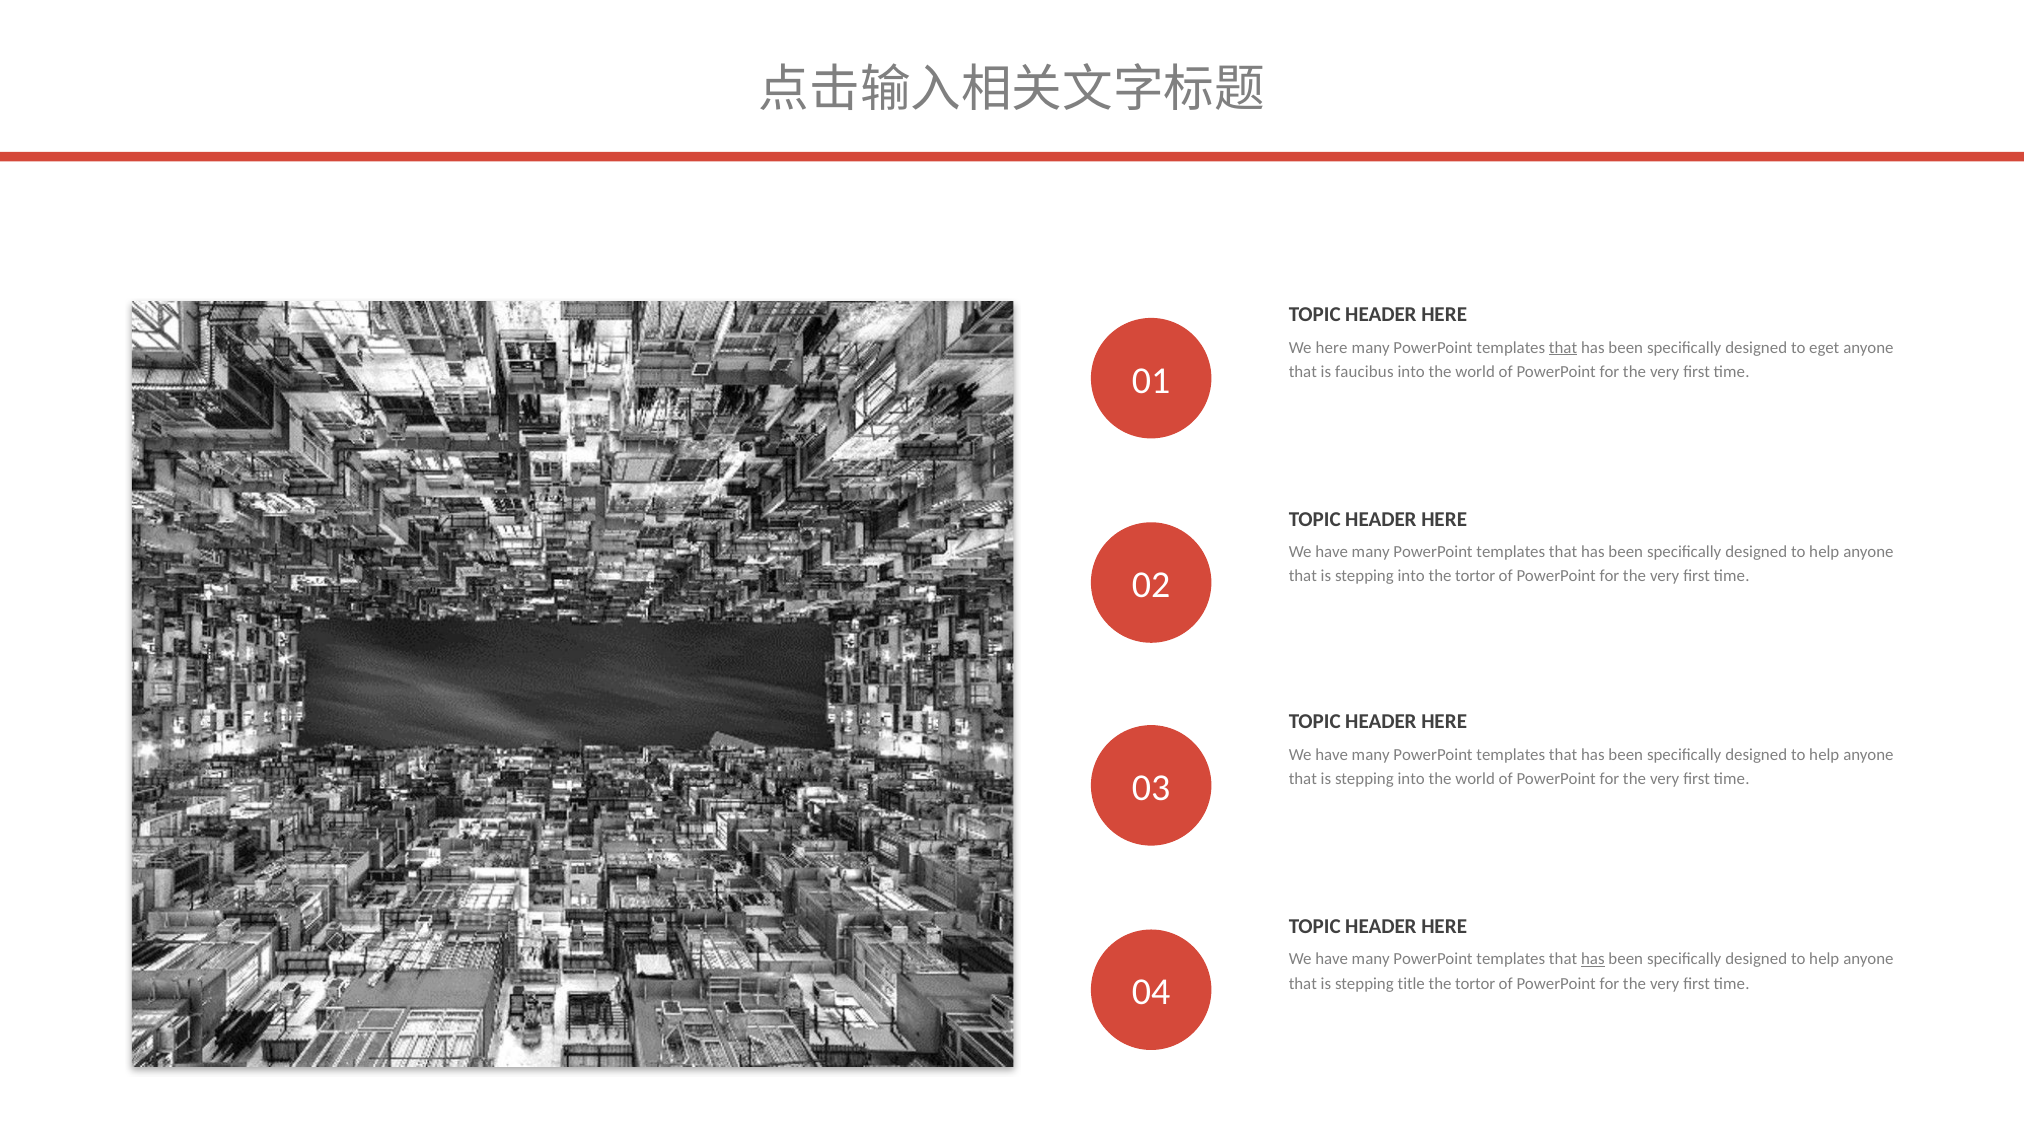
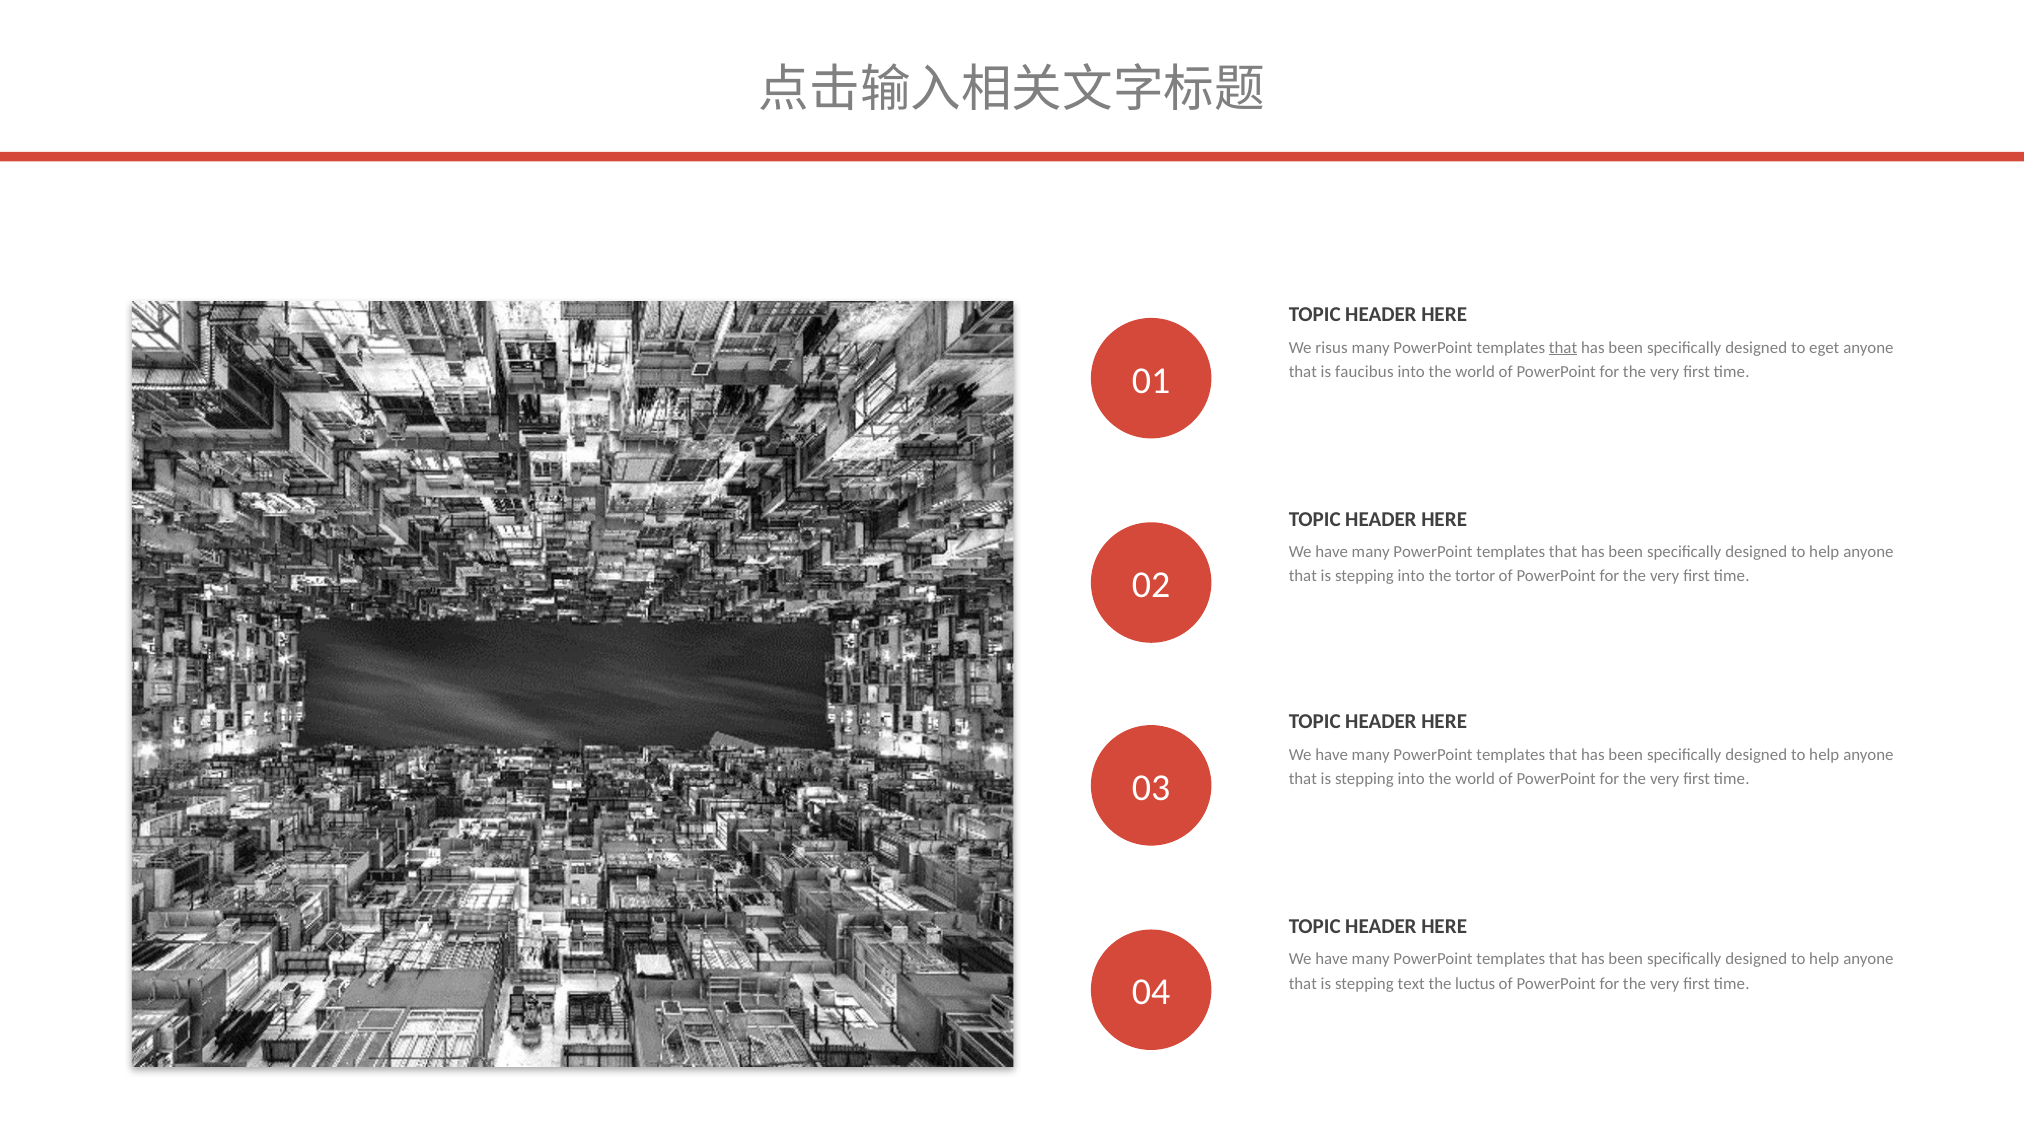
We here: here -> risus
has at (1593, 959) underline: present -> none
title: title -> text
tortor at (1475, 983): tortor -> luctus
